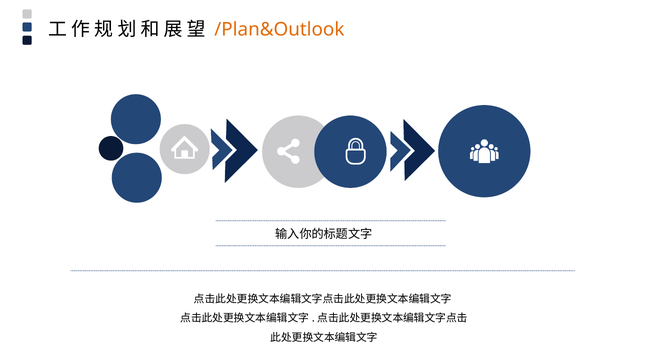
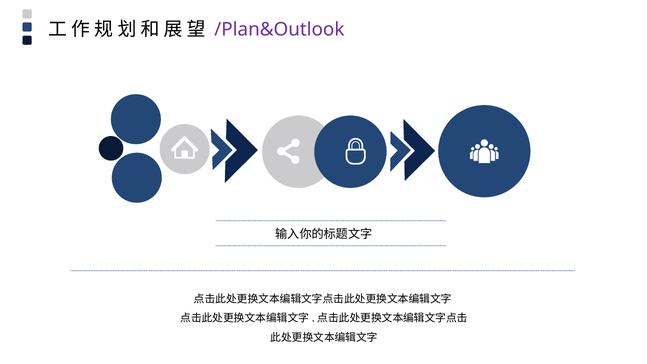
/Plan&Outlook colour: orange -> purple
